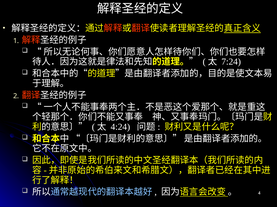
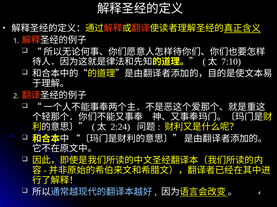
7:24: 7:24 -> 7:10
4:24: 4:24 -> 2:24
